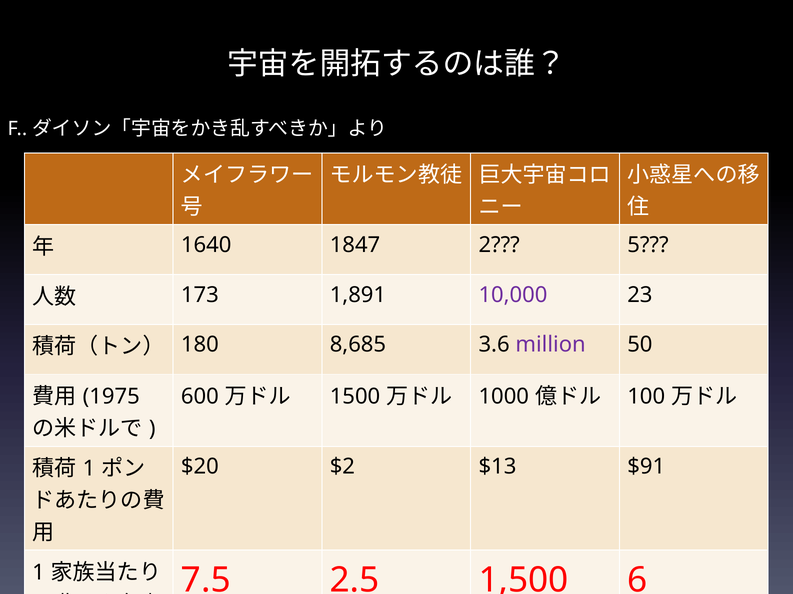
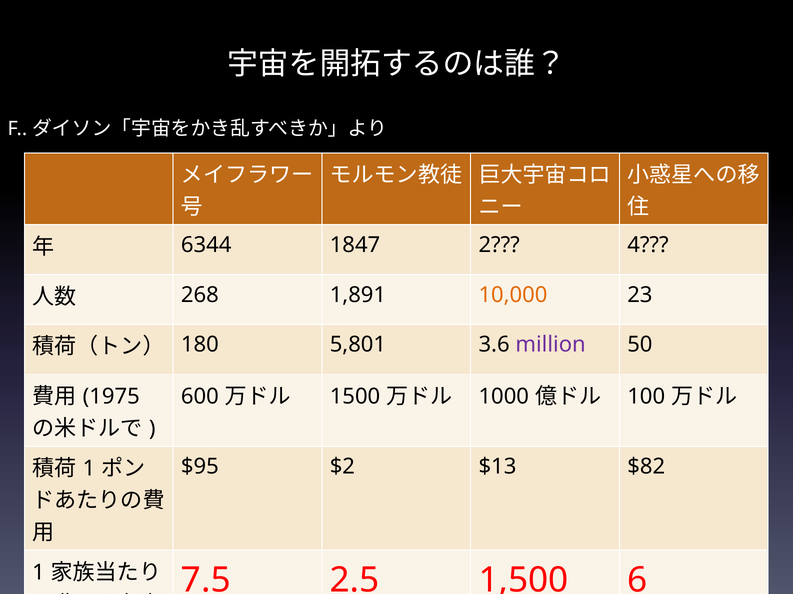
1640: 1640 -> 6344
5: 5 -> 4
173: 173 -> 268
10,000 colour: purple -> orange
8,685: 8,685 -> 5,801
$20: $20 -> $95
$91: $91 -> $82
